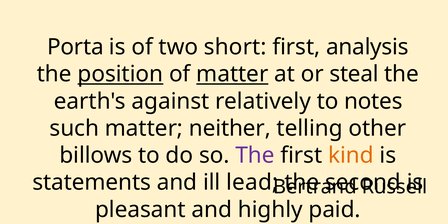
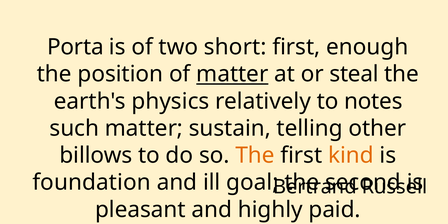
analysis: analysis -> enough
position underline: present -> none
against: against -> physics
neither: neither -> sustain
The at (255, 155) colour: purple -> orange
statements: statements -> foundation
lead: lead -> goal
